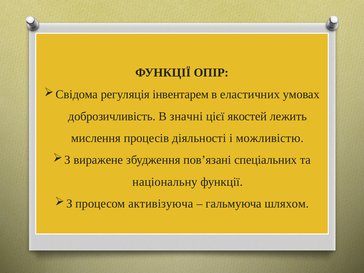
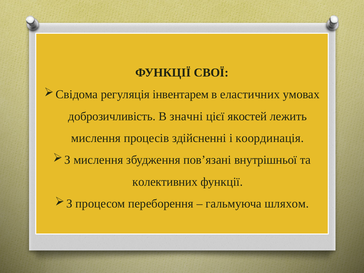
ОПІР: ОПІР -> СВОЇ
діяльності: діяльності -> здійсненні
можливістю: можливістю -> координація
виражене at (98, 160): виражене -> мислення
спеціальних: спеціальних -> внутрішньої
національну: національну -> колективних
активізуюча: активізуюча -> переборення
